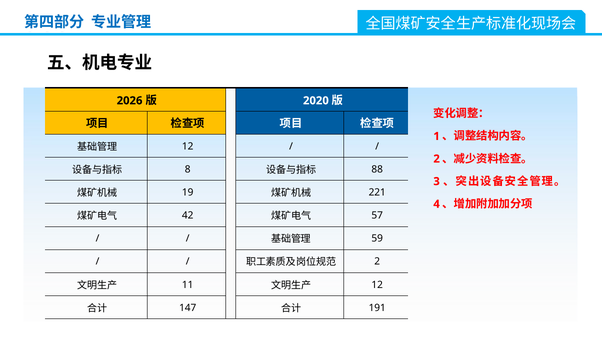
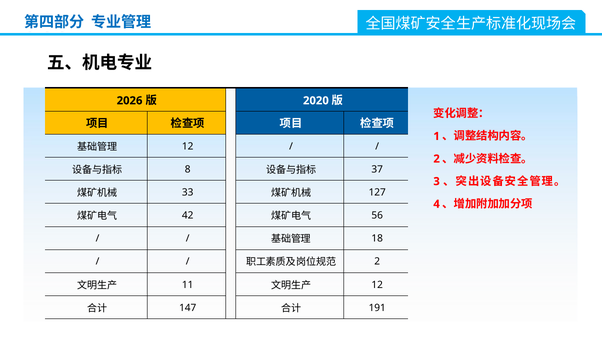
88: 88 -> 37
19: 19 -> 33
221: 221 -> 127
57: 57 -> 56
59: 59 -> 18
